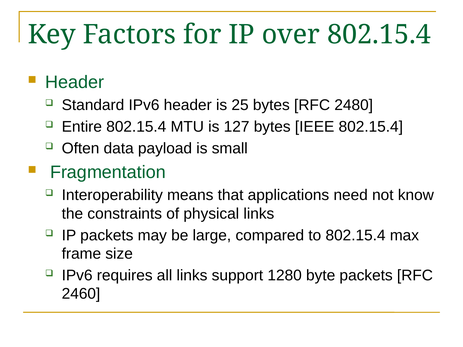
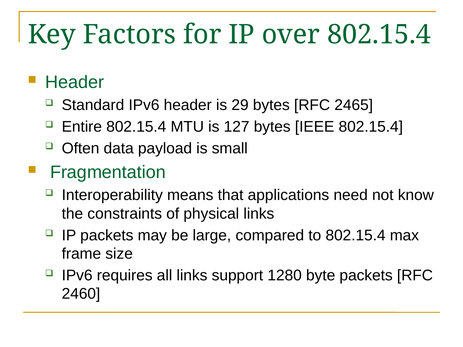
25: 25 -> 29
2480: 2480 -> 2465
